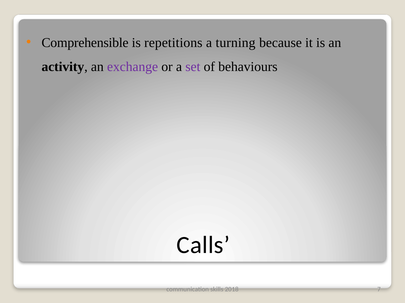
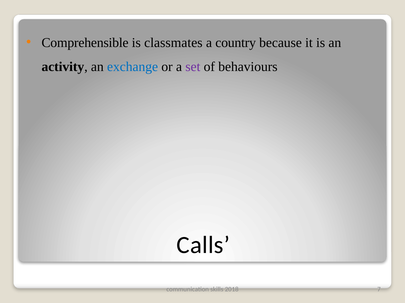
repetitions: repetitions -> classmates
turning: turning -> country
exchange colour: purple -> blue
